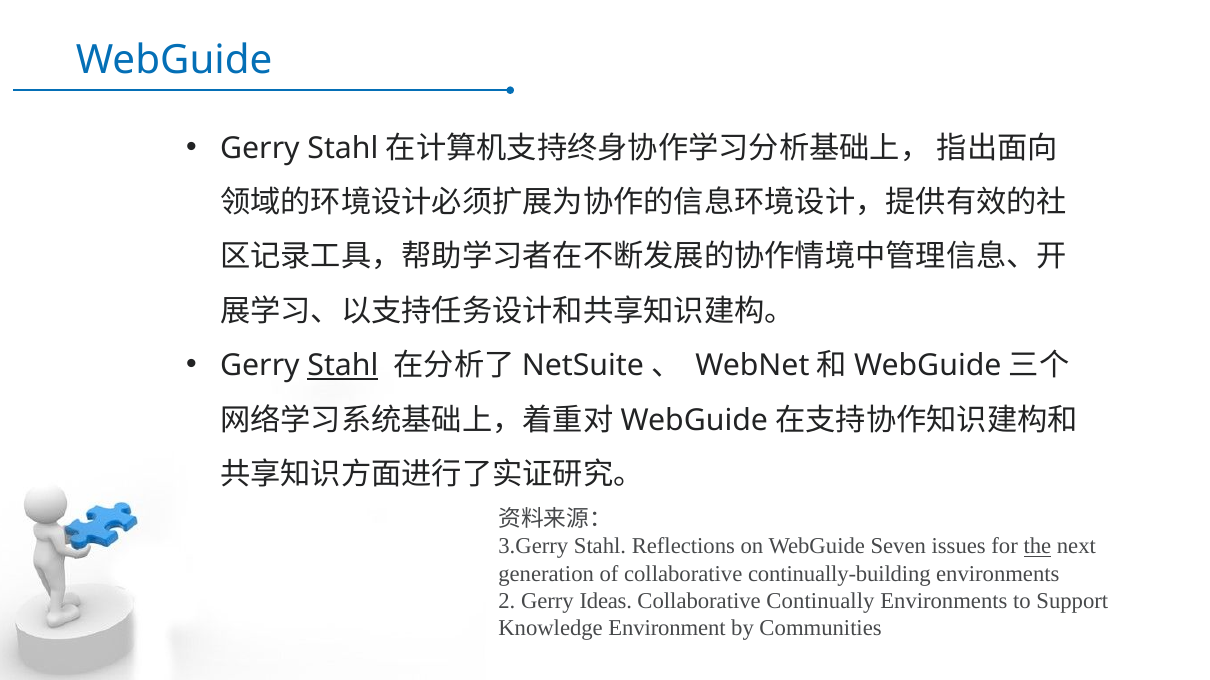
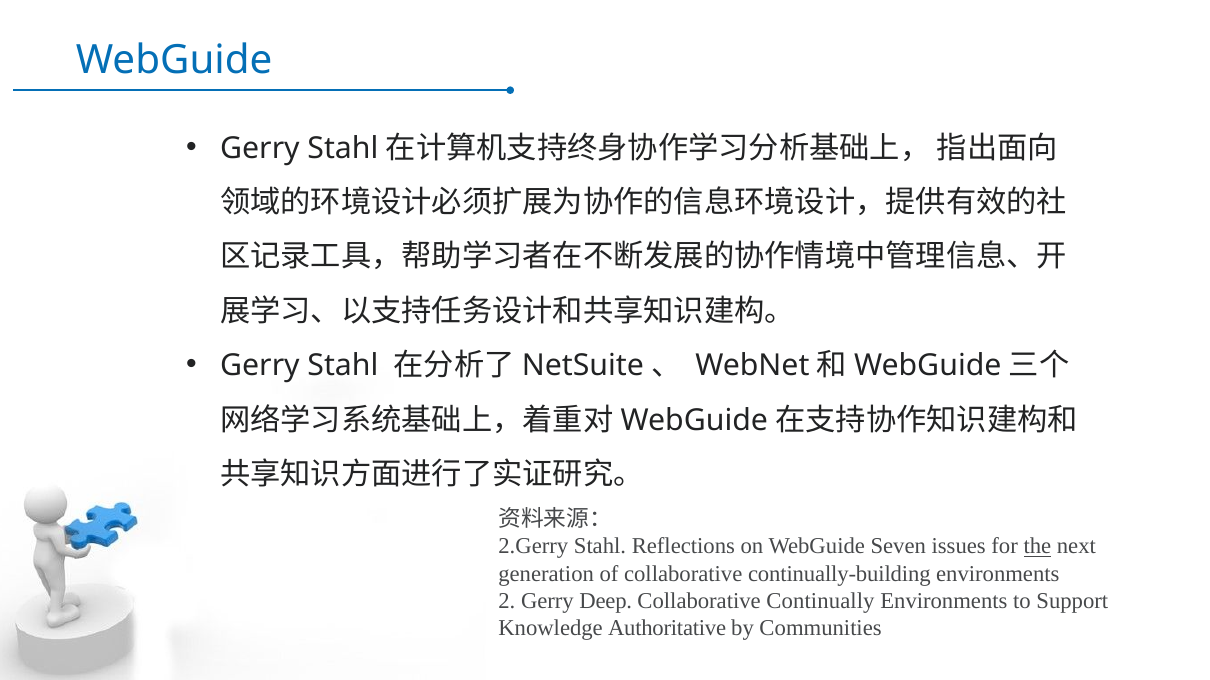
Stahl at (343, 366) underline: present -> none
3.Gerry: 3.Gerry -> 2.Gerry
Ideas: Ideas -> Deep
Environment: Environment -> Authoritative
